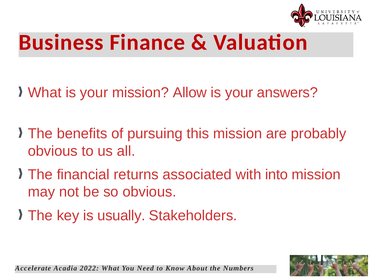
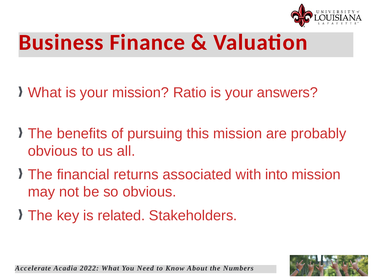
Allow: Allow -> Ratio
usually: usually -> related
